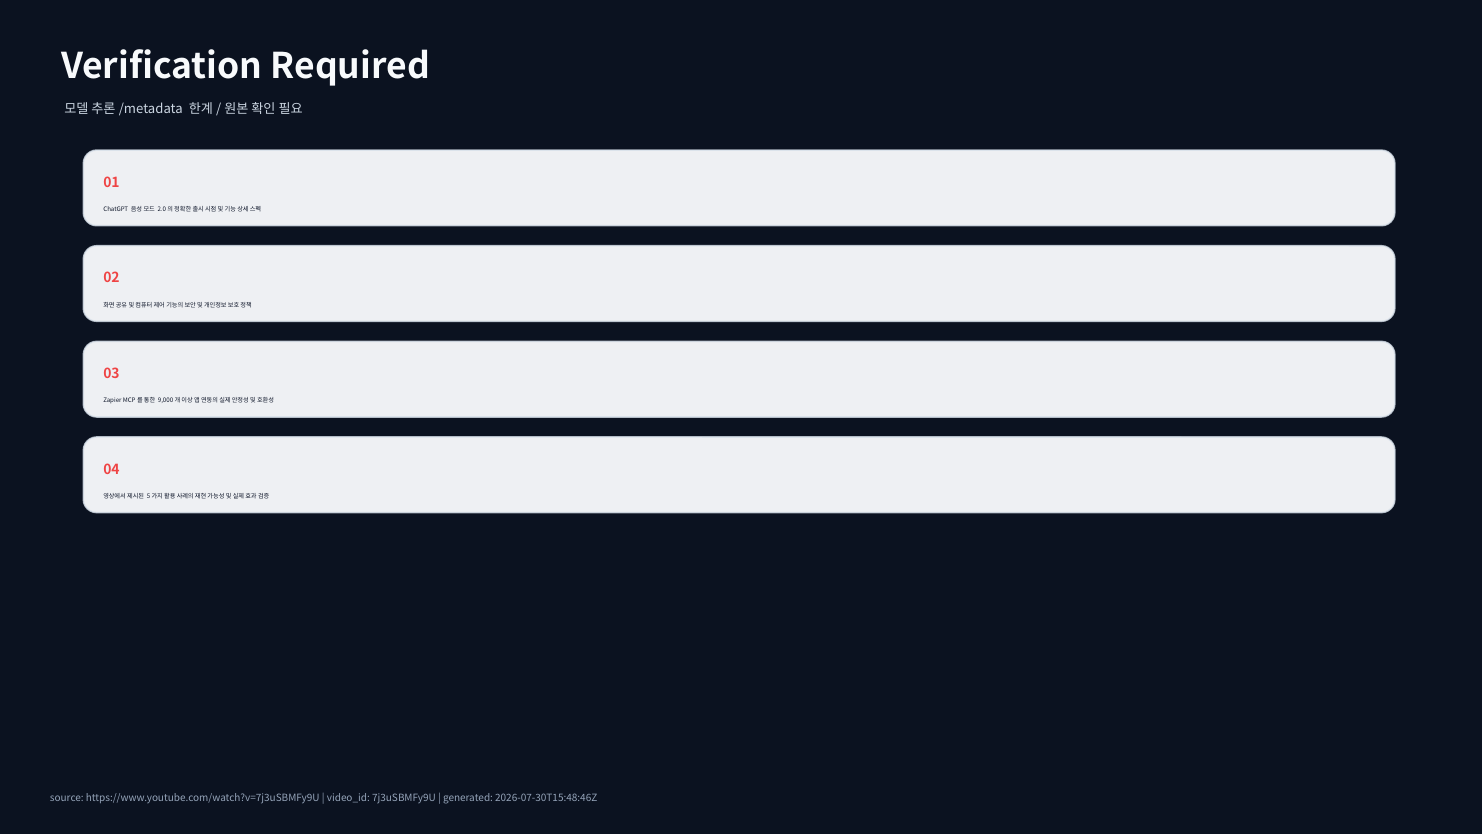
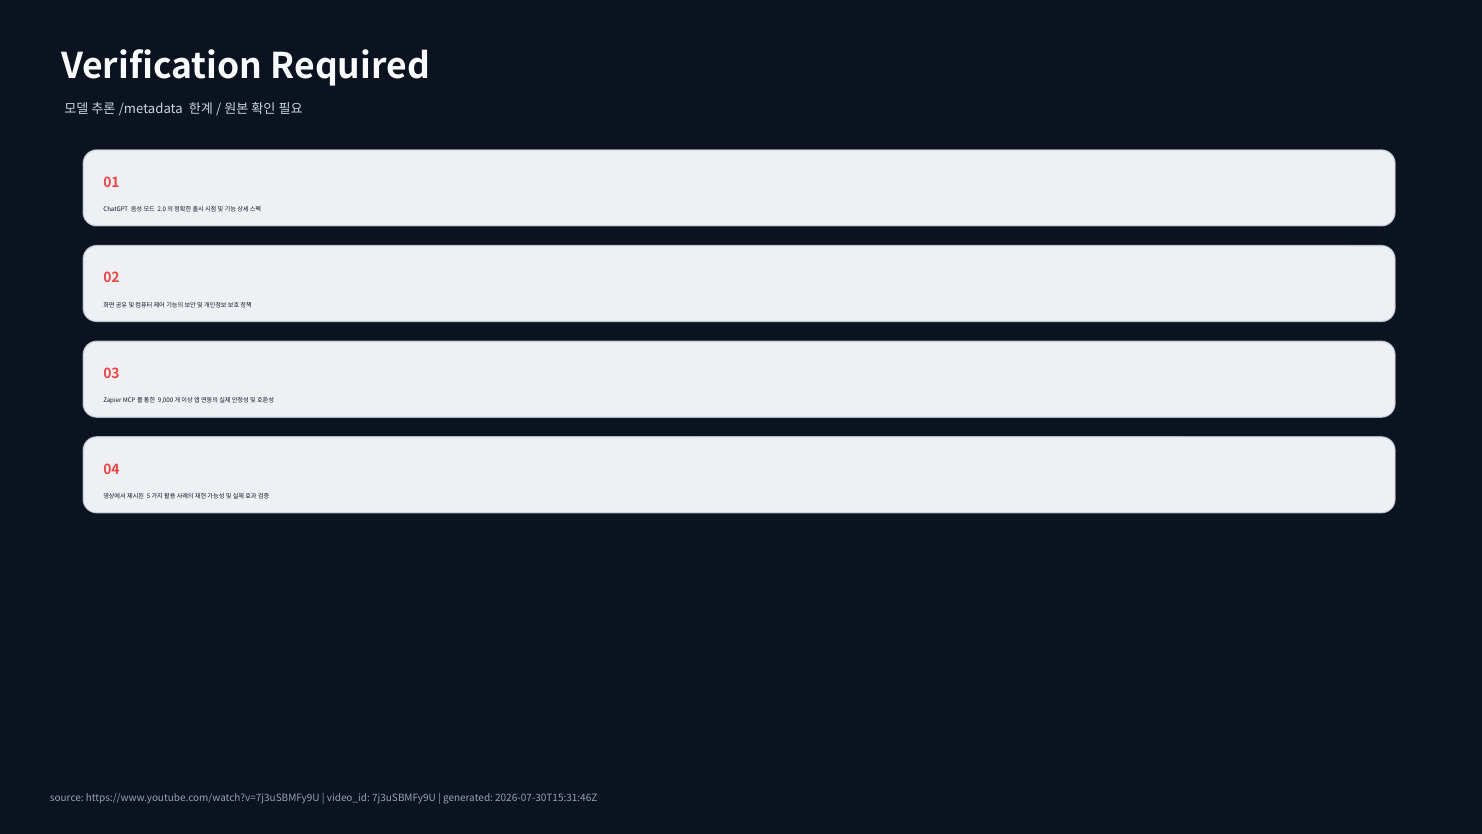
2026-07-30T15:48:46Z: 2026-07-30T15:48:46Z -> 2026-07-30T15:31:46Z
